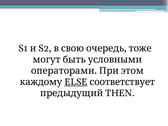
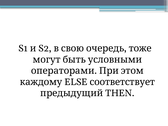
ELSE underline: present -> none
